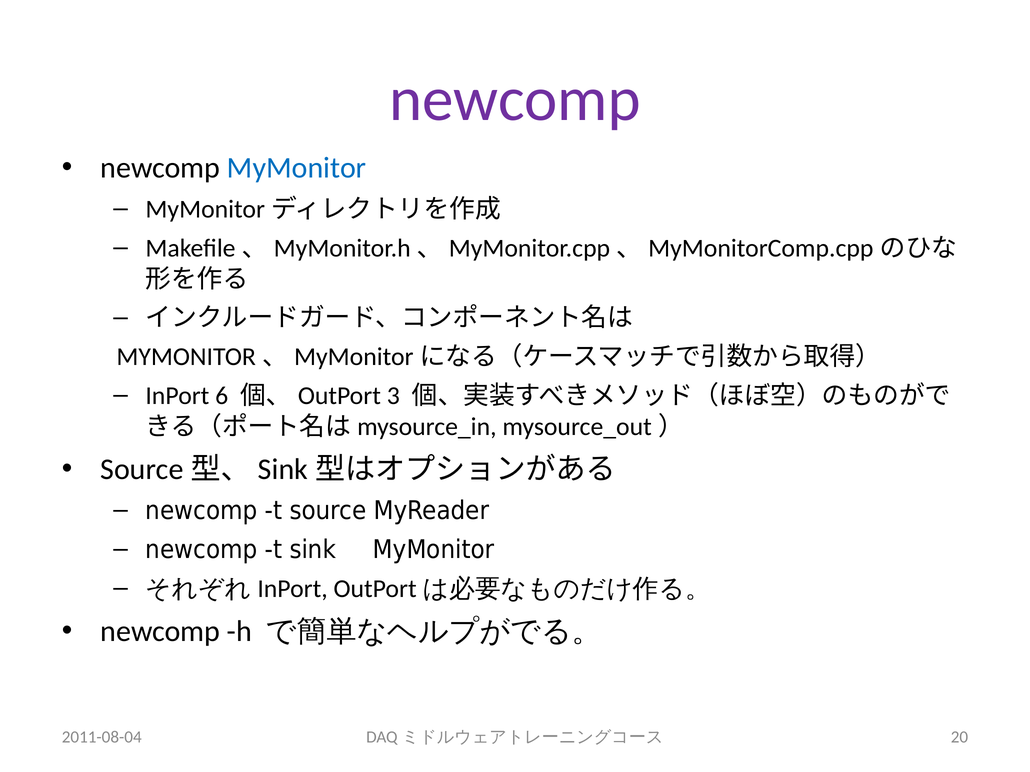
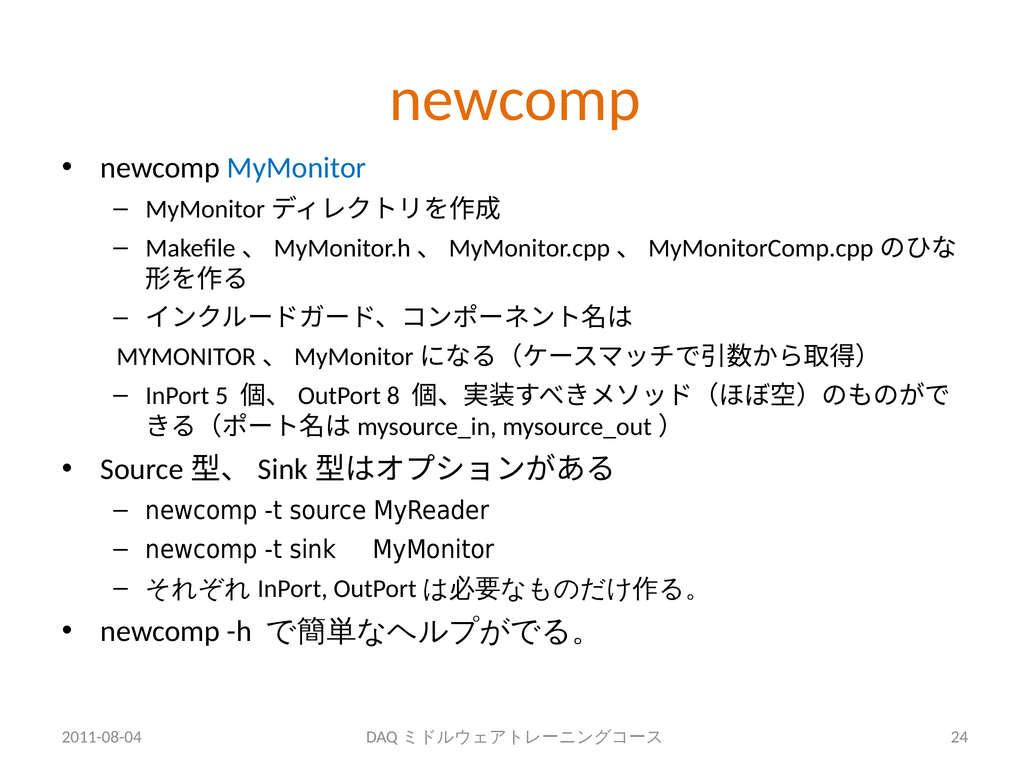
newcomp at (515, 100) colour: purple -> orange
6: 6 -> 5
3: 3 -> 8
20: 20 -> 24
